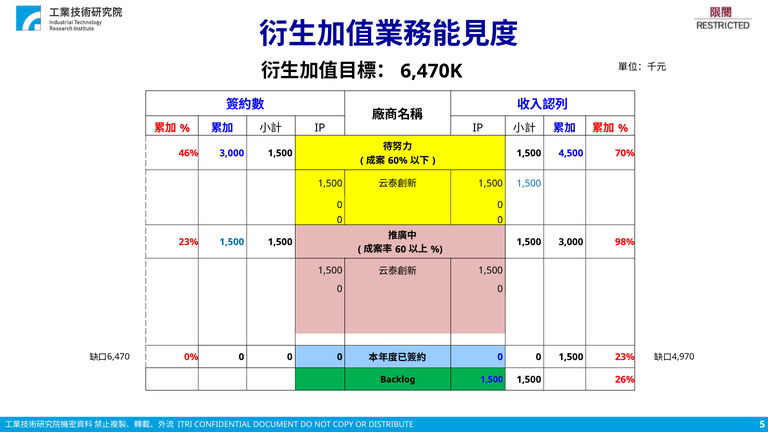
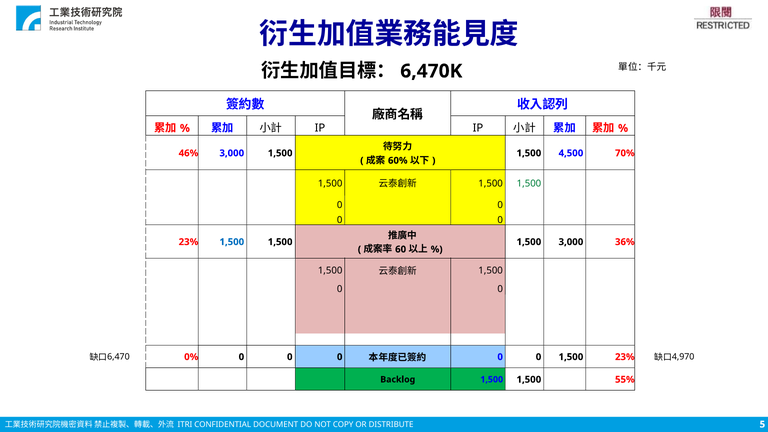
1,500 at (529, 183) colour: blue -> green
98%: 98% -> 36%
26%: 26% -> 55%
